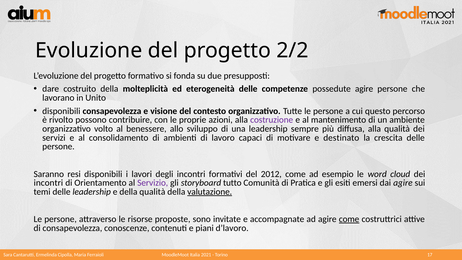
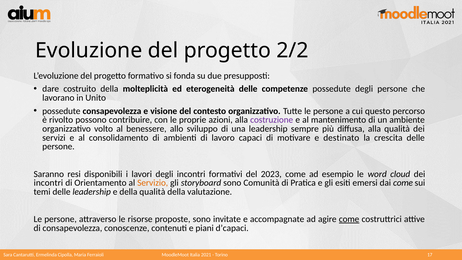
possedute agire: agire -> degli
disponibili at (61, 111): disponibili -> possedute
2012: 2012 -> 2023
Servizio colour: purple -> orange
storyboard tutto: tutto -> sono
dai agire: agire -> come
valutazione underline: present -> none
d’lavoro: d’lavoro -> d’capaci
